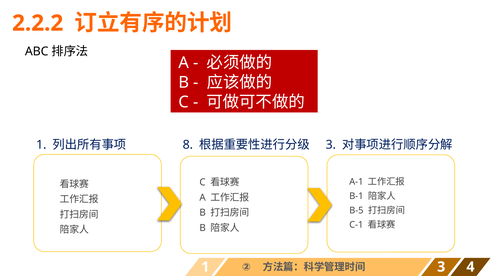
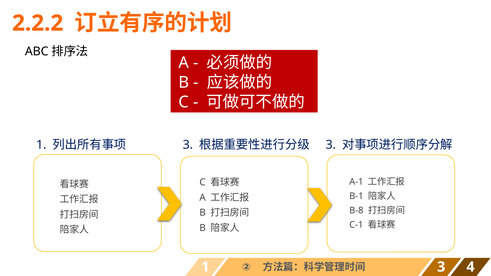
8 at (188, 145): 8 -> 3
B-5: B-5 -> B-8
